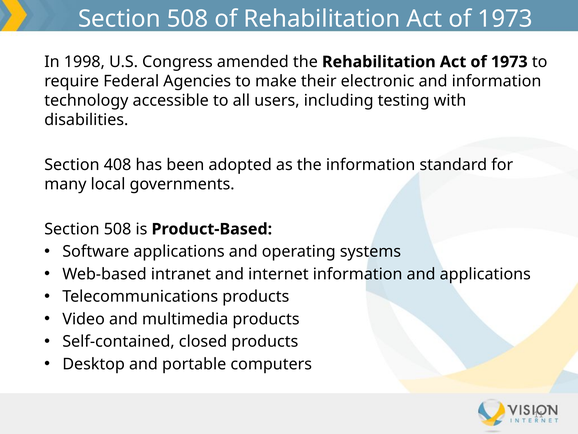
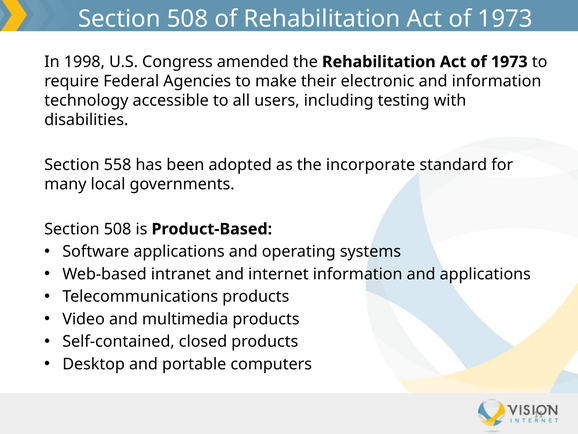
408: 408 -> 558
the information: information -> incorporate
